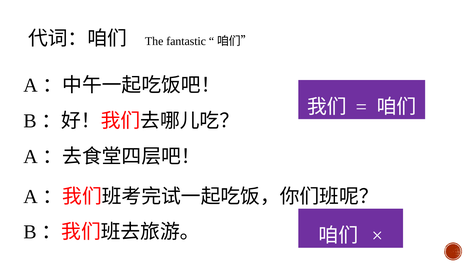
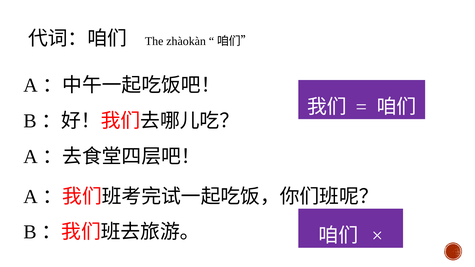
fantastic: fantastic -> zhàokàn
